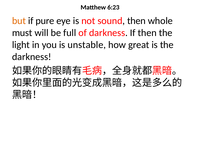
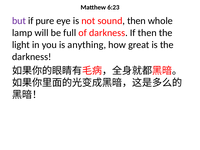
but colour: orange -> purple
must: must -> lamp
unstable: unstable -> anything
